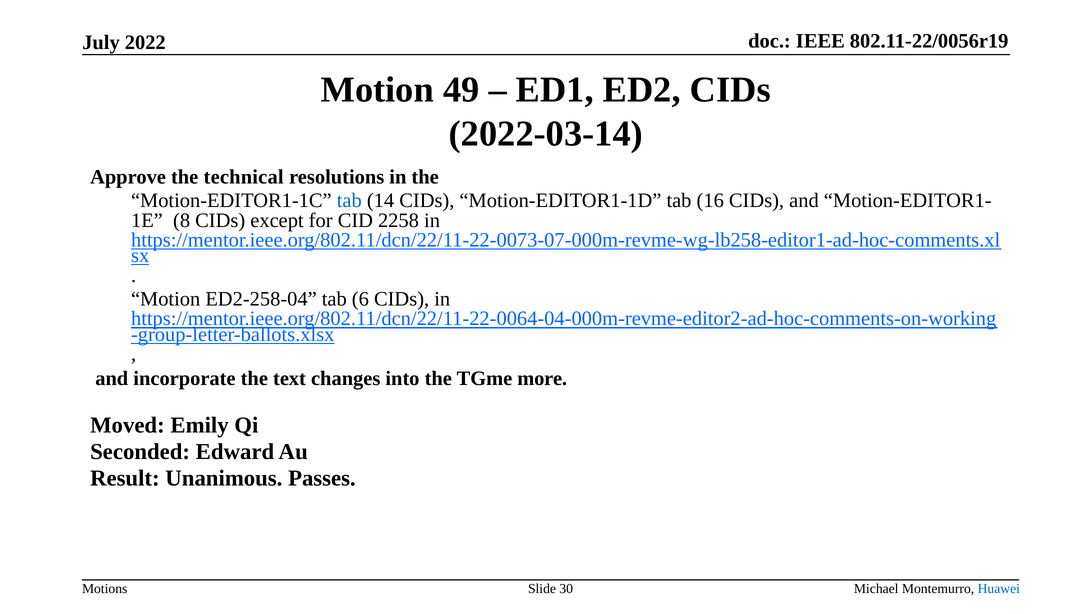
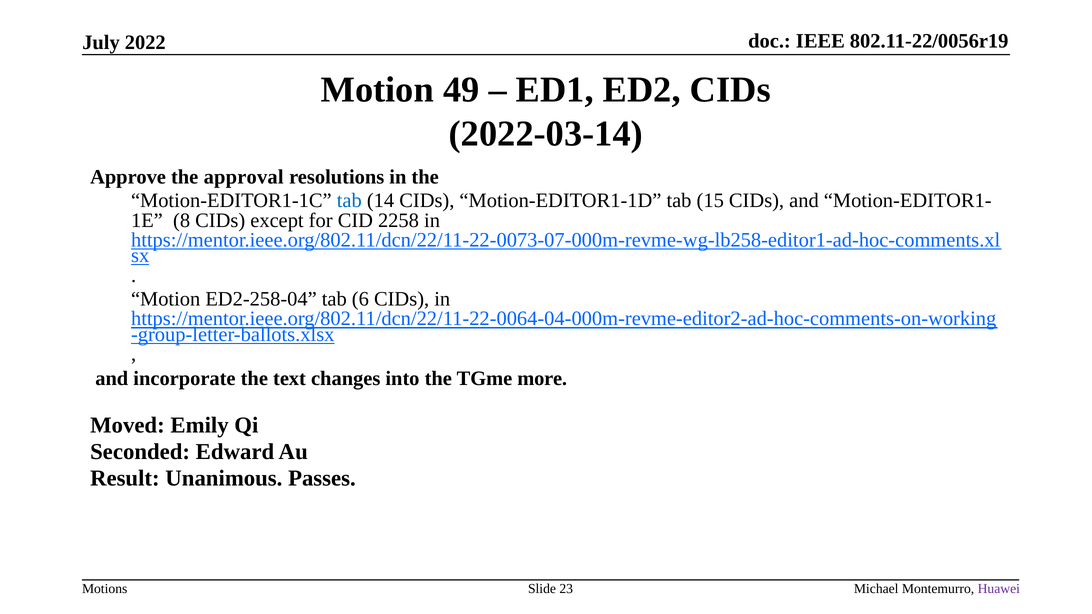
technical: technical -> approval
16: 16 -> 15
30: 30 -> 23
Huawei colour: blue -> purple
